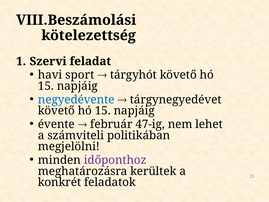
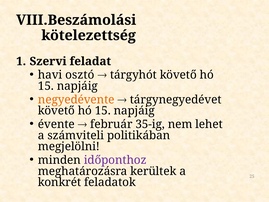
sport: sport -> osztó
negyedévente colour: blue -> orange
47-ig: 47-ig -> 35-ig
